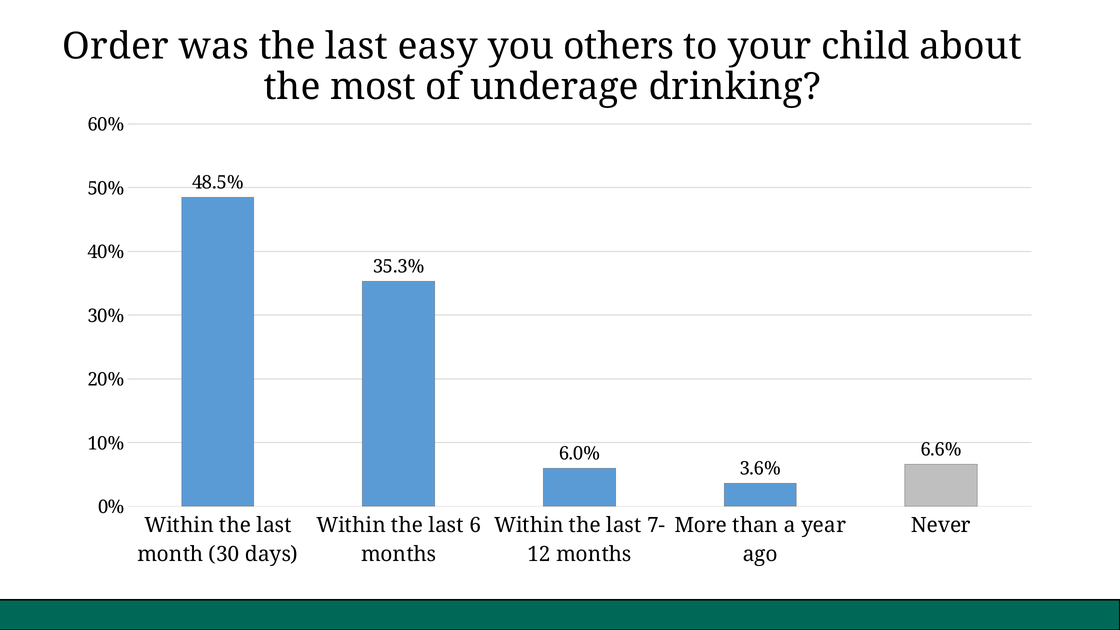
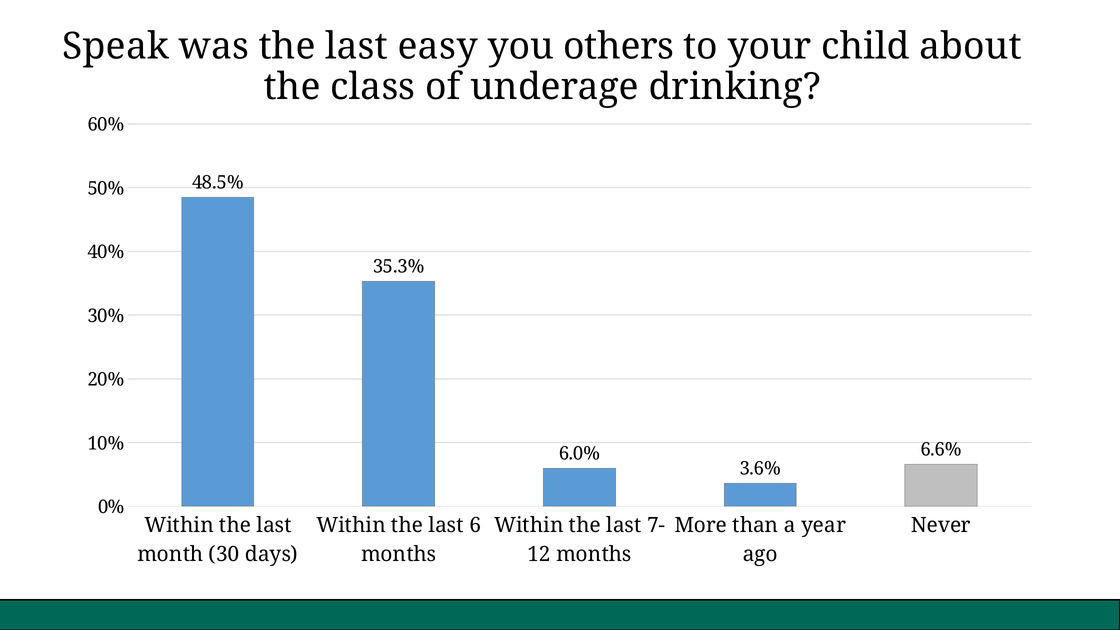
Order: Order -> Speak
most: most -> class
